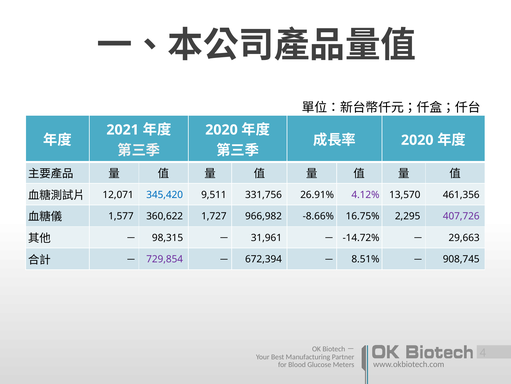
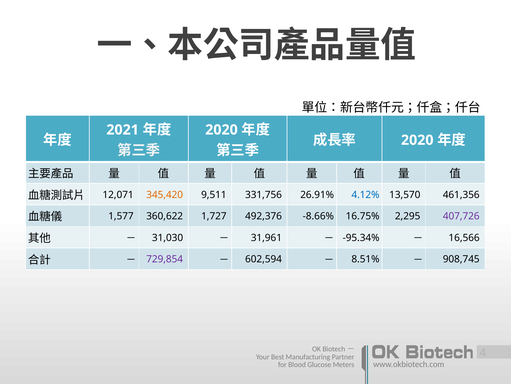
345,420 colour: blue -> orange
4.12% colour: purple -> blue
966,982: 966,982 -> 492,376
98,315: 98,315 -> 31,030
-14.72%: -14.72% -> -95.34%
29,663: 29,663 -> 16,566
672,394: 672,394 -> 602,594
